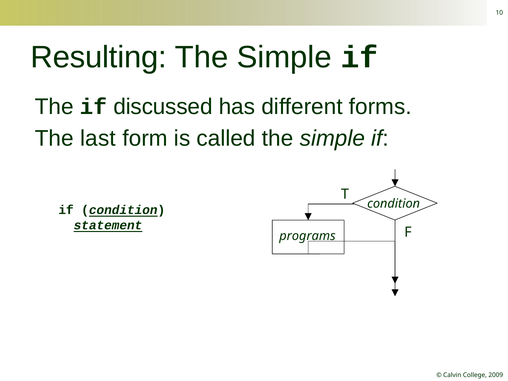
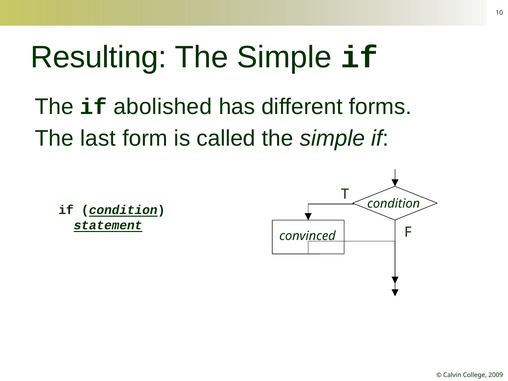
discussed: discussed -> abolished
programs: programs -> convinced
